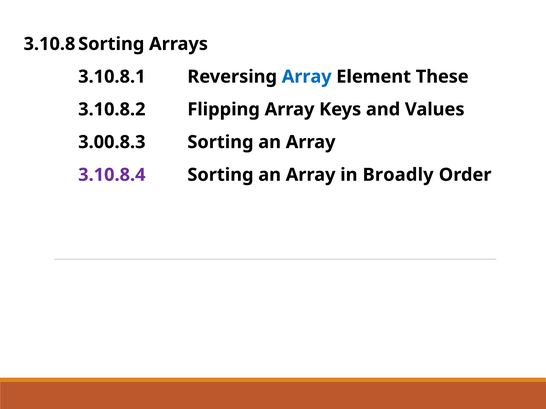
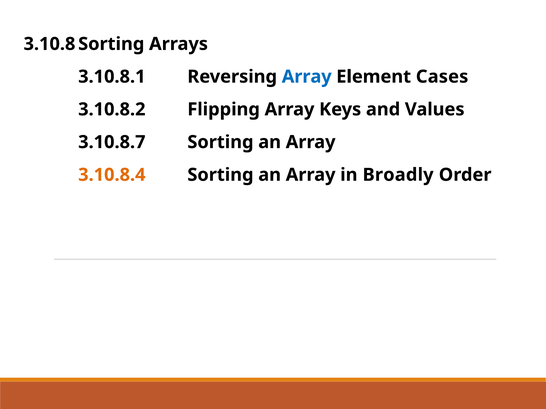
These: These -> Cases
3.00.8.3: 3.00.8.3 -> 3.10.8.7
3.10.8.4 colour: purple -> orange
